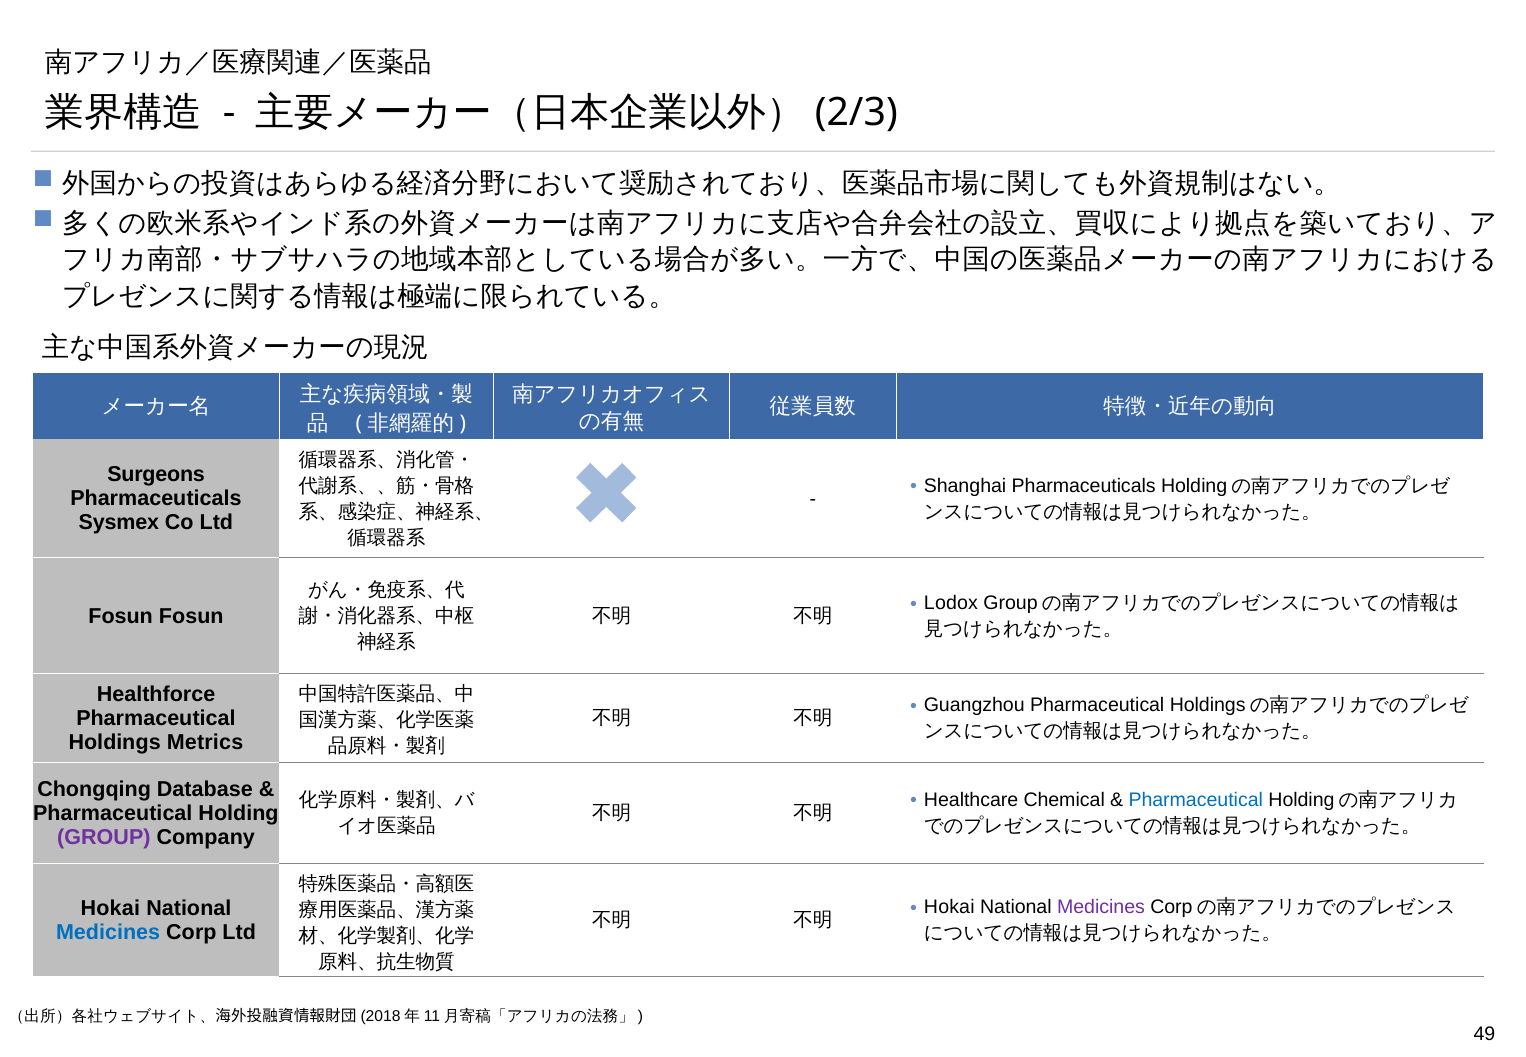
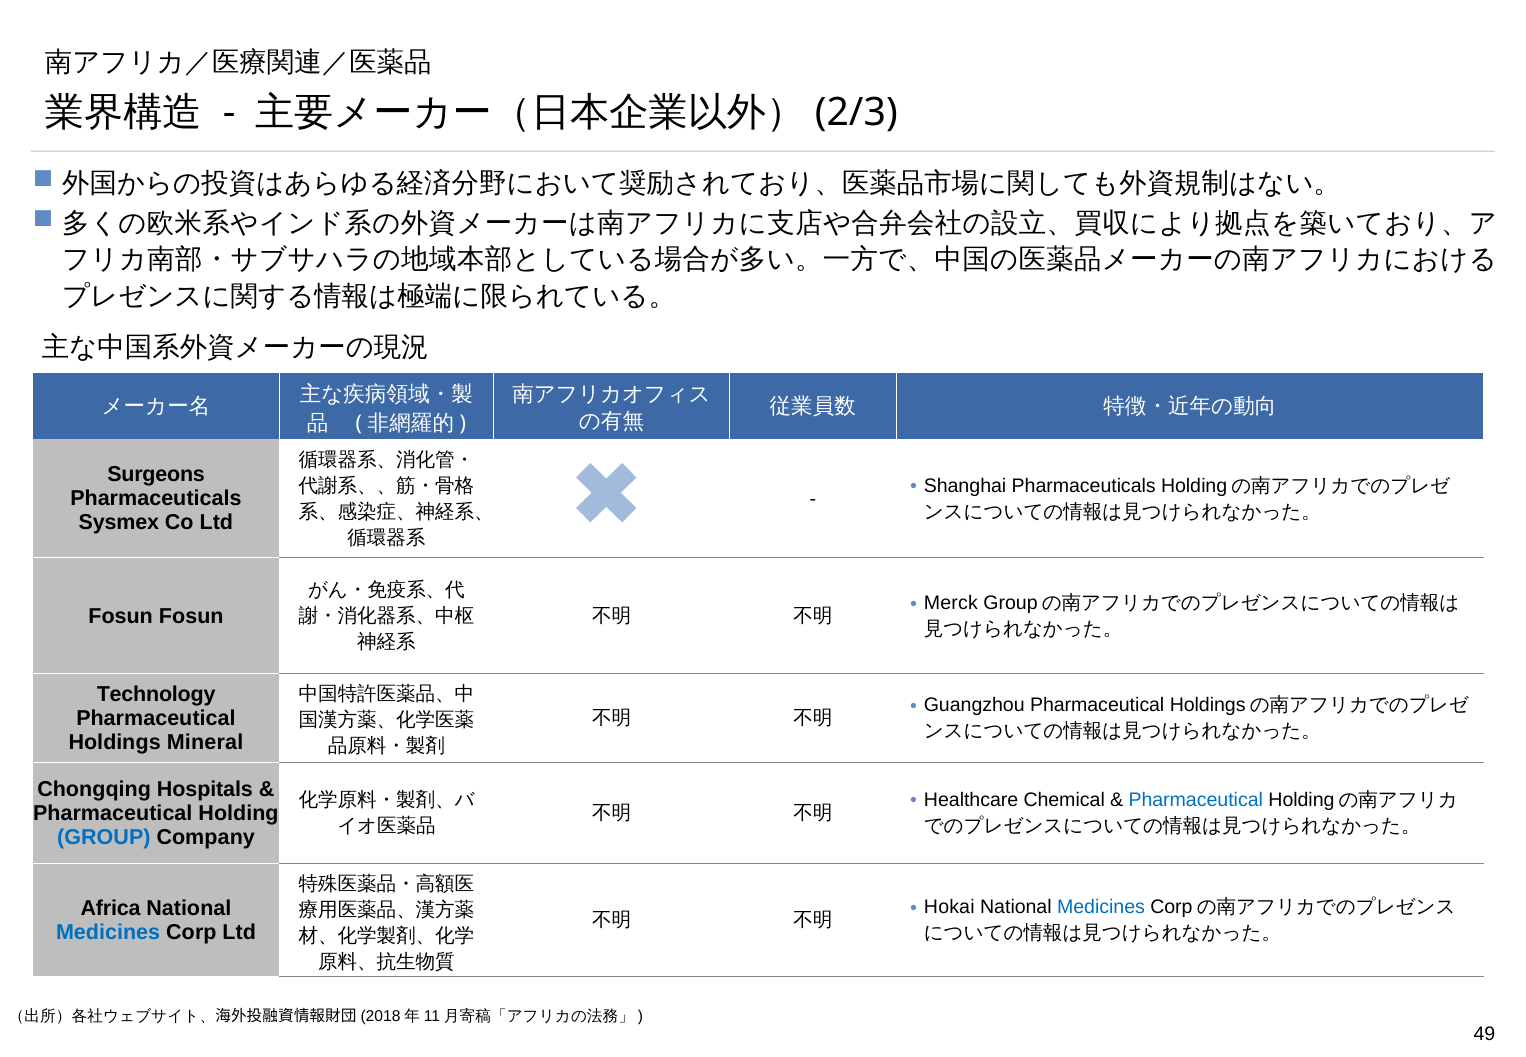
Lodox: Lodox -> Merck
Healthforce: Healthforce -> Technology
Metrics: Metrics -> Mineral
Database: Database -> Hospitals
GROUP colour: purple -> blue
Hokai at (110, 908): Hokai -> Africa
Medicines at (1101, 907) colour: purple -> blue
